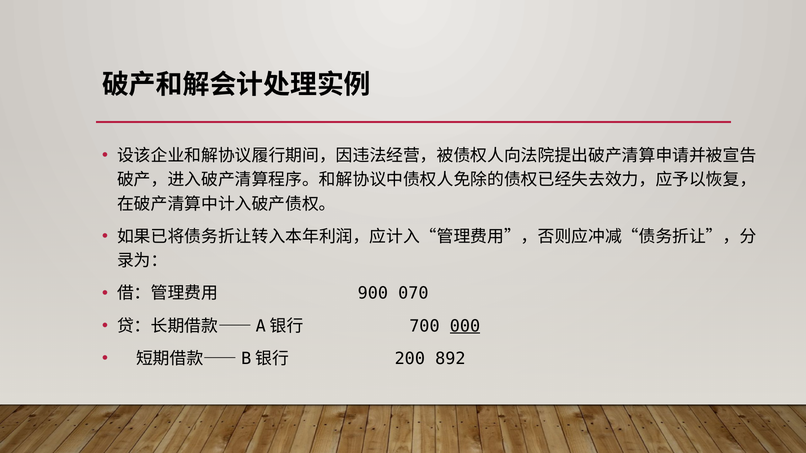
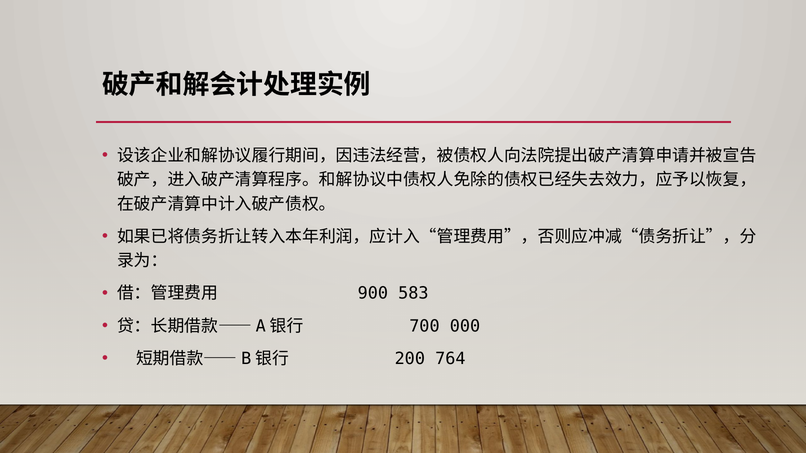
070: 070 -> 583
000 underline: present -> none
892: 892 -> 764
